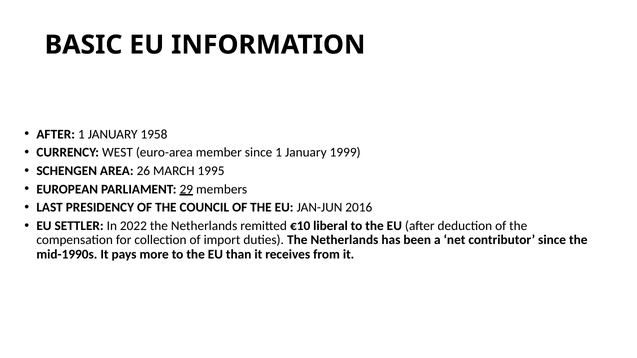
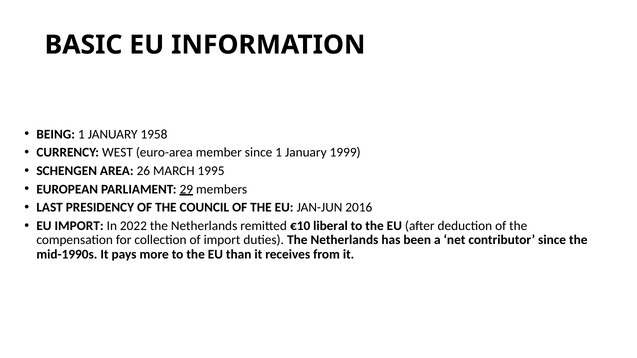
AFTER at (56, 134): AFTER -> BEING
EU SETTLER: SETTLER -> IMPORT
